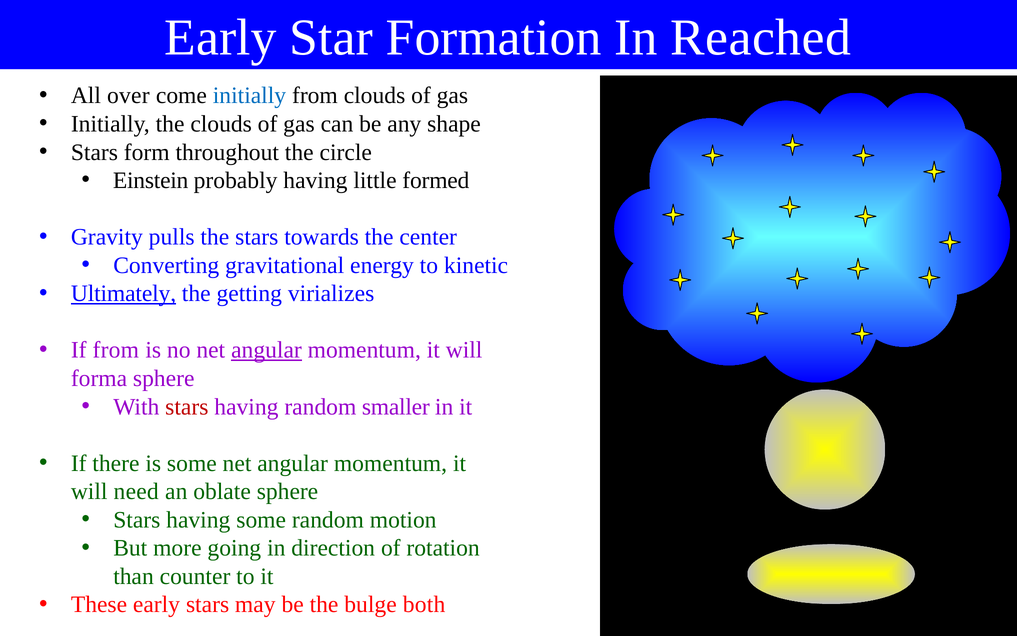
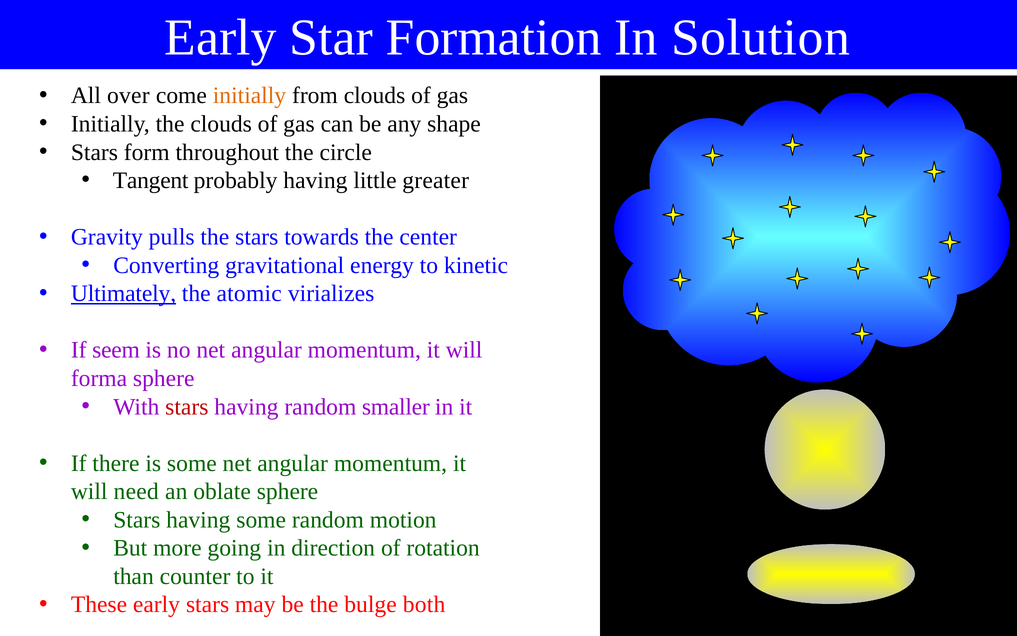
Reached: Reached -> Solution
initially at (249, 96) colour: blue -> orange
Einstein: Einstein -> Tangent
formed: formed -> greater
getting: getting -> atomic
If from: from -> seem
angular at (266, 350) underline: present -> none
